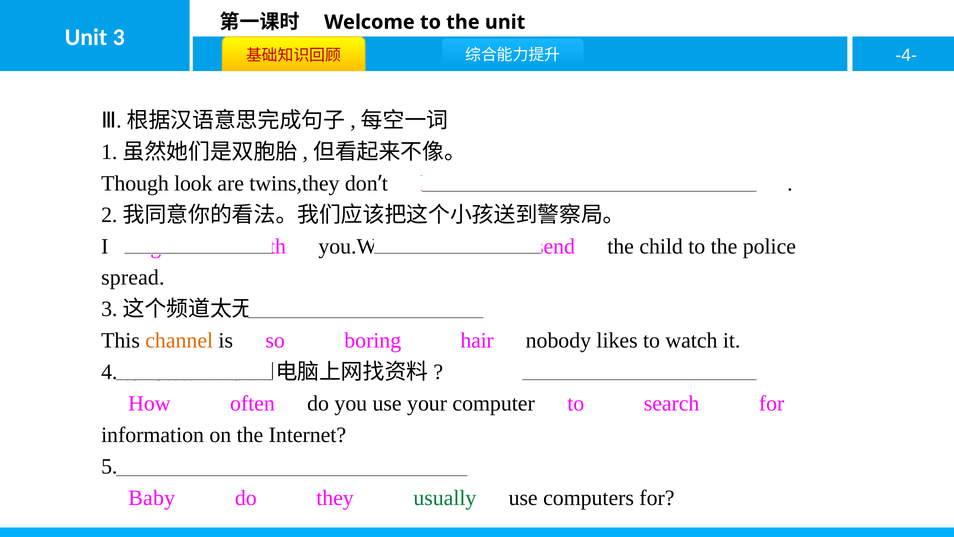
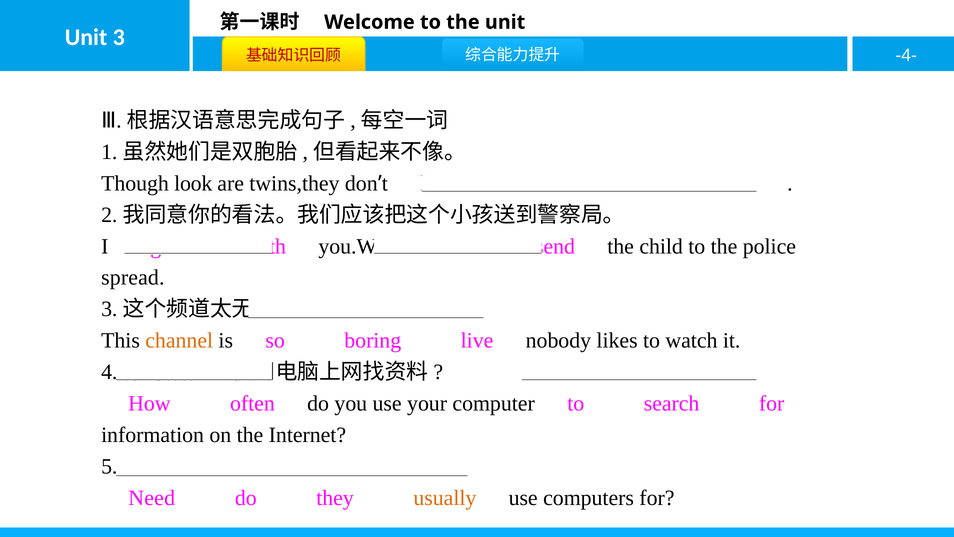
hair: hair -> live
Baby: Baby -> Need
usually colour: green -> orange
